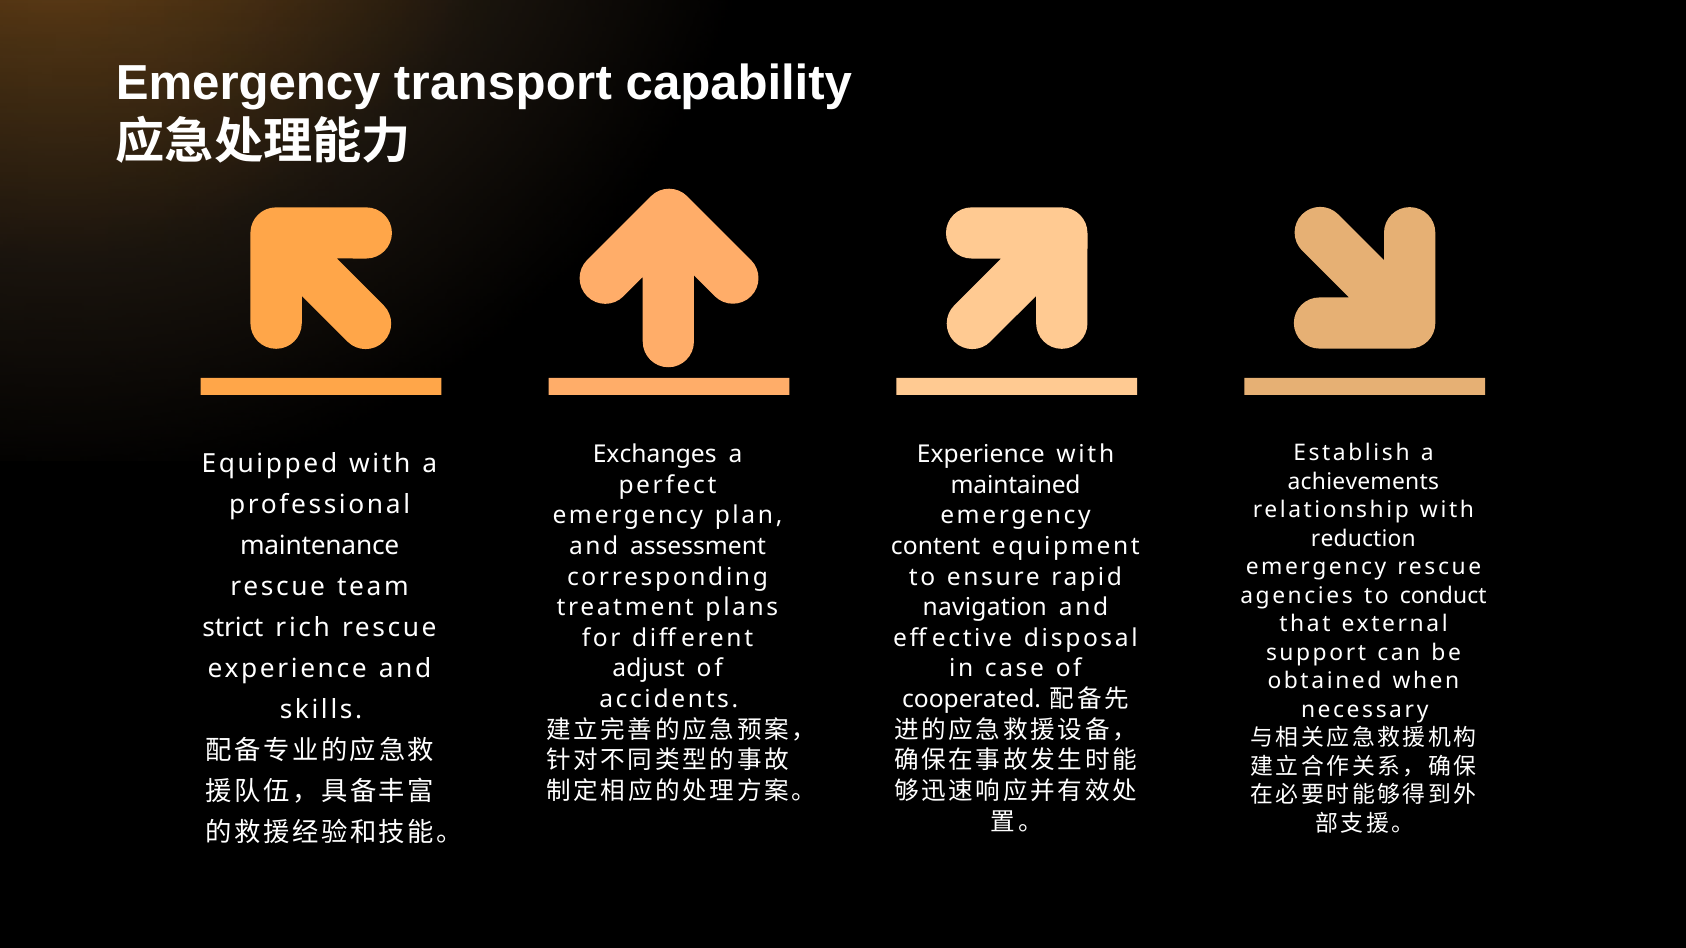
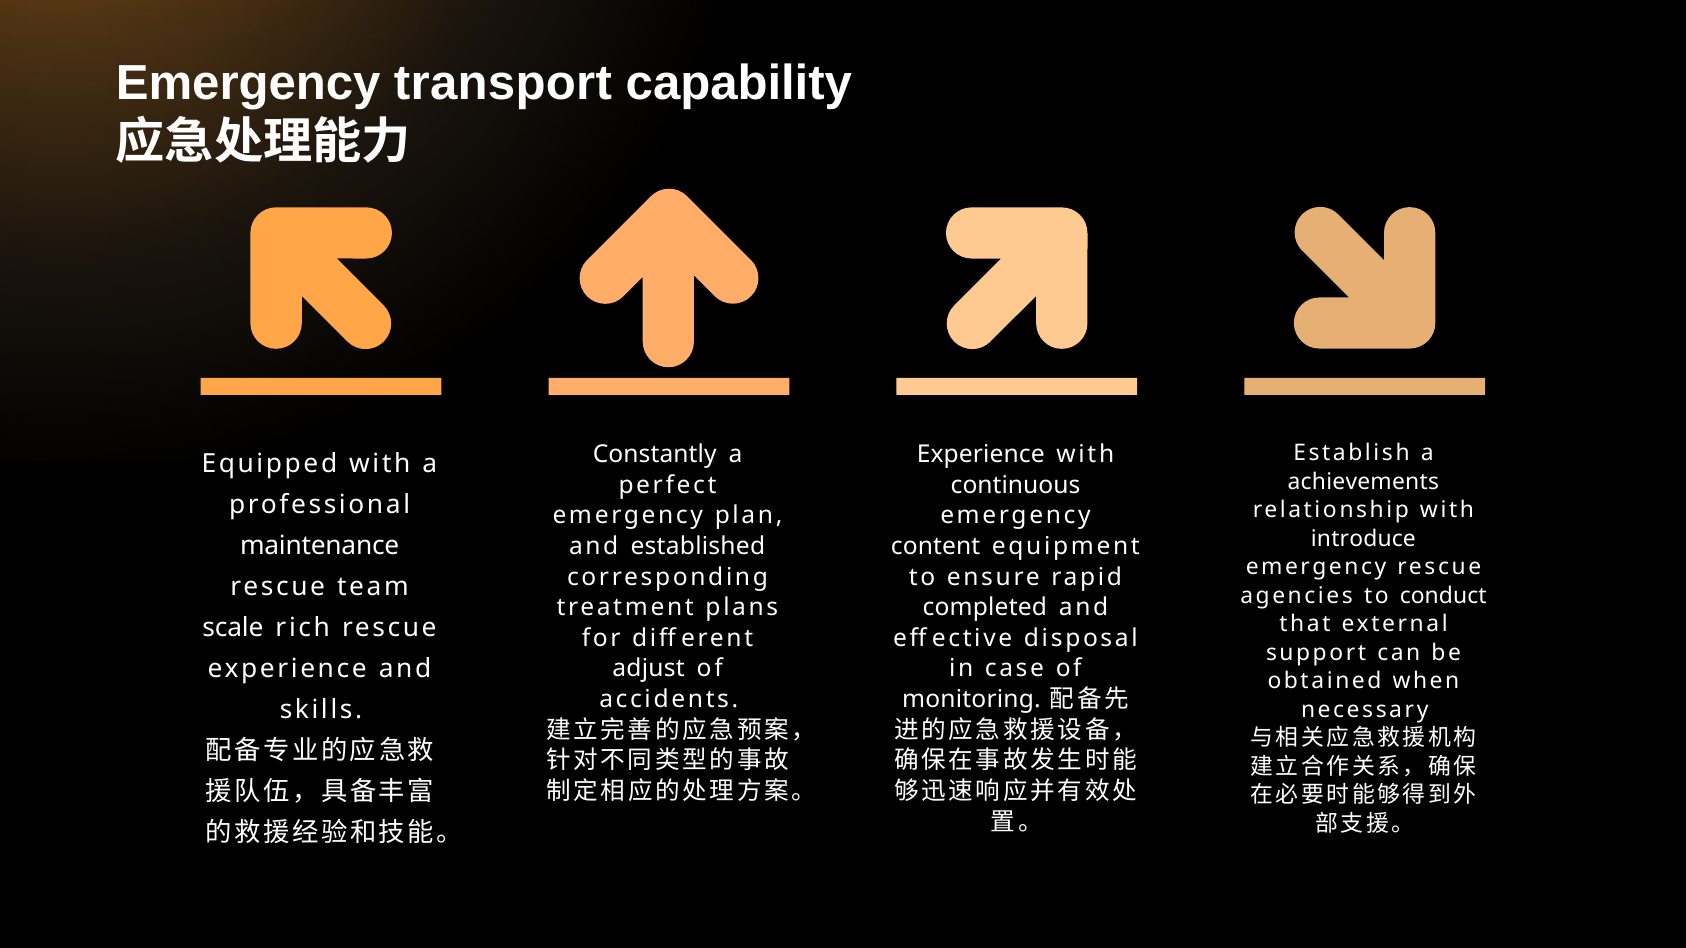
Exchanges: Exchanges -> Constantly
maintained: maintained -> continuous
reduction: reduction -> introduce
assessment: assessment -> established
navigation: navigation -> completed
strict: strict -> scale
cooperated: cooperated -> monitoring
